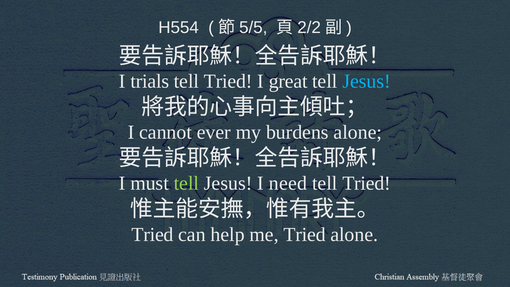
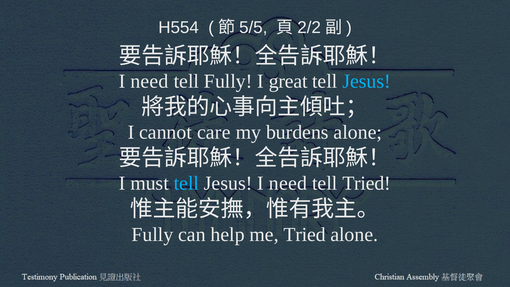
trials at (150, 81): trials -> need
Tried at (228, 81): Tried -> Fully
ever: ever -> care
tell at (186, 183) colour: light green -> light blue
Tried at (153, 234): Tried -> Fully
